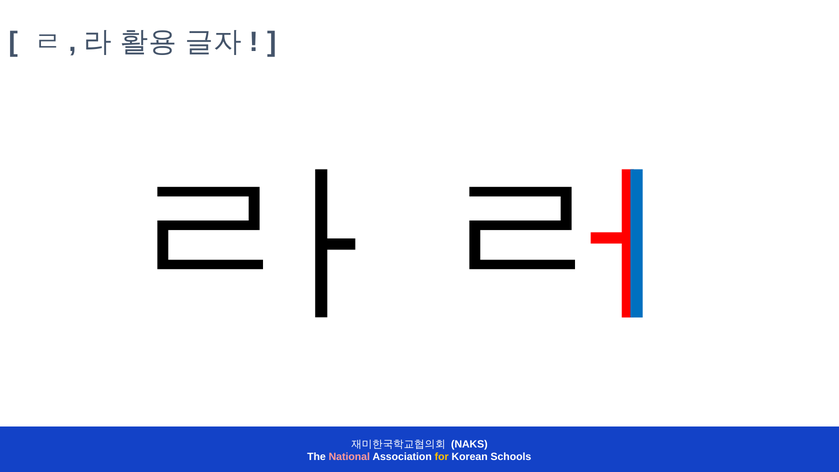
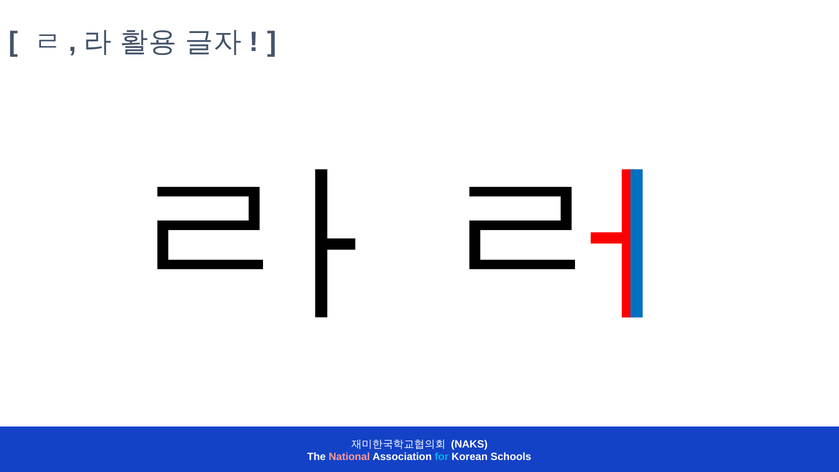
for colour: yellow -> light blue
